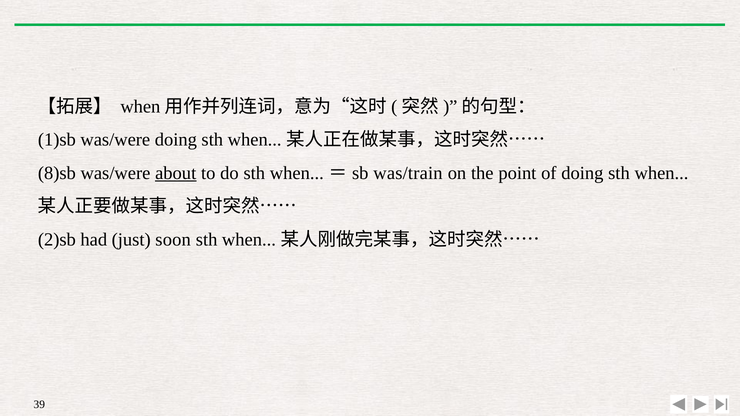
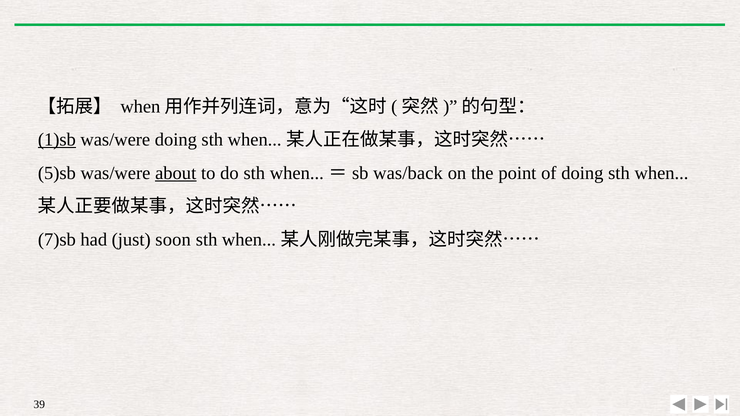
1)sb underline: none -> present
8)sb: 8)sb -> 5)sb
was/train: was/train -> was/back
2)sb: 2)sb -> 7)sb
